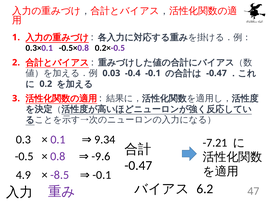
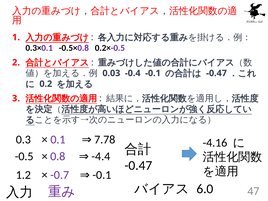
9.34: 9.34 -> 7.78
-7.21: -7.21 -> -4.16
-9.6: -9.6 -> -4.4
4.9: 4.9 -> 1.2
-8.5: -8.5 -> -0.7
6.2: 6.2 -> 6.0
